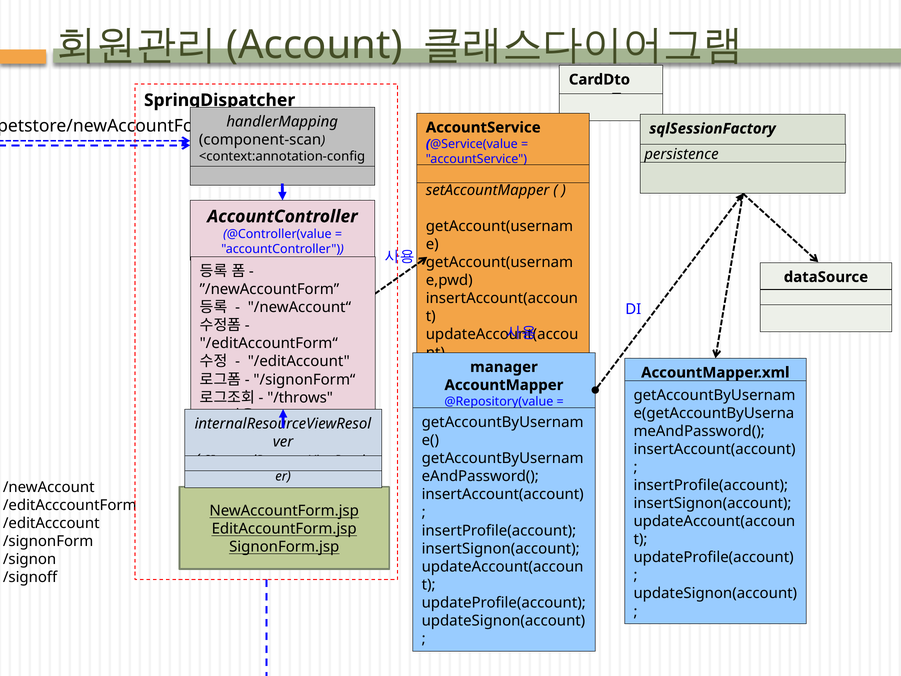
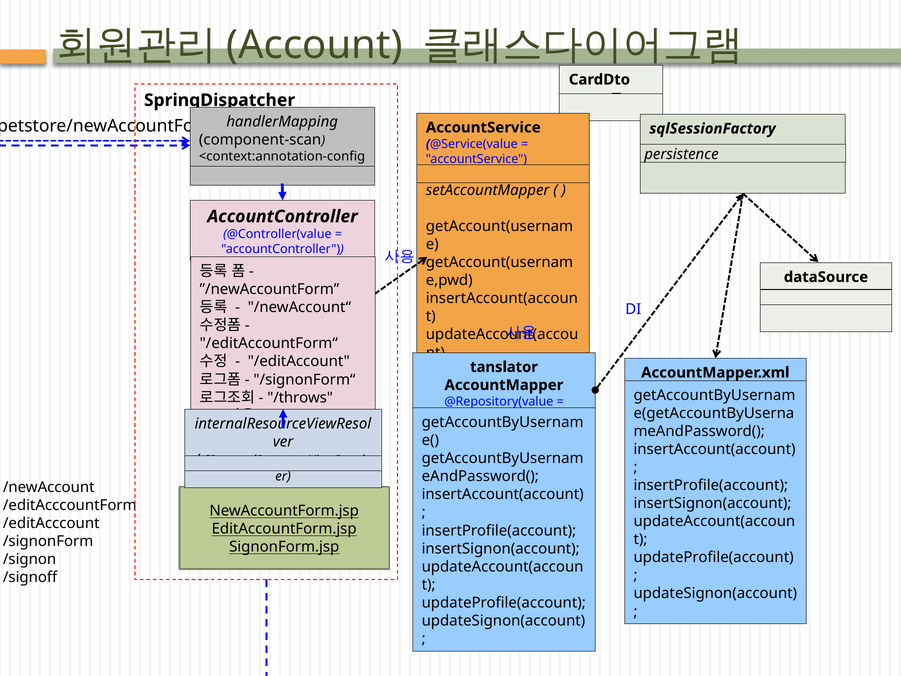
manager: manager -> tanslator
